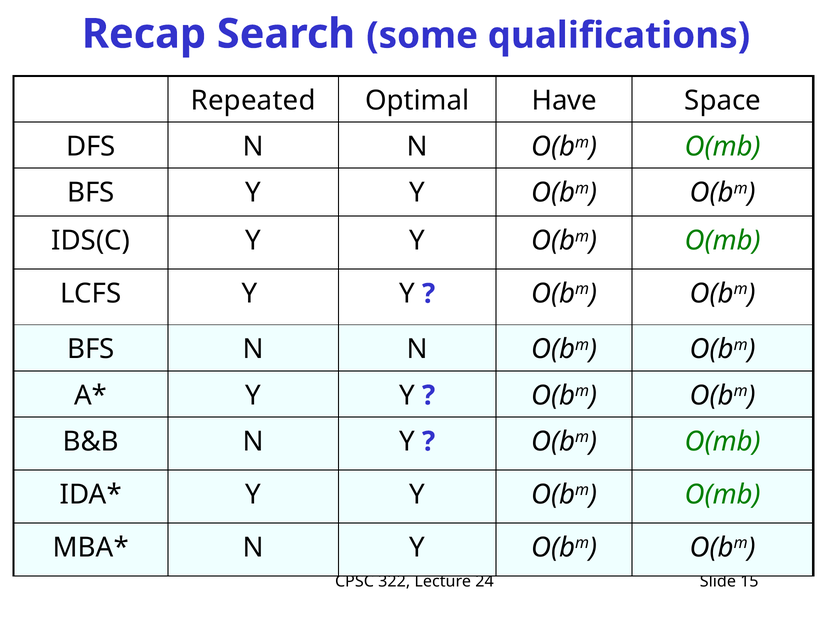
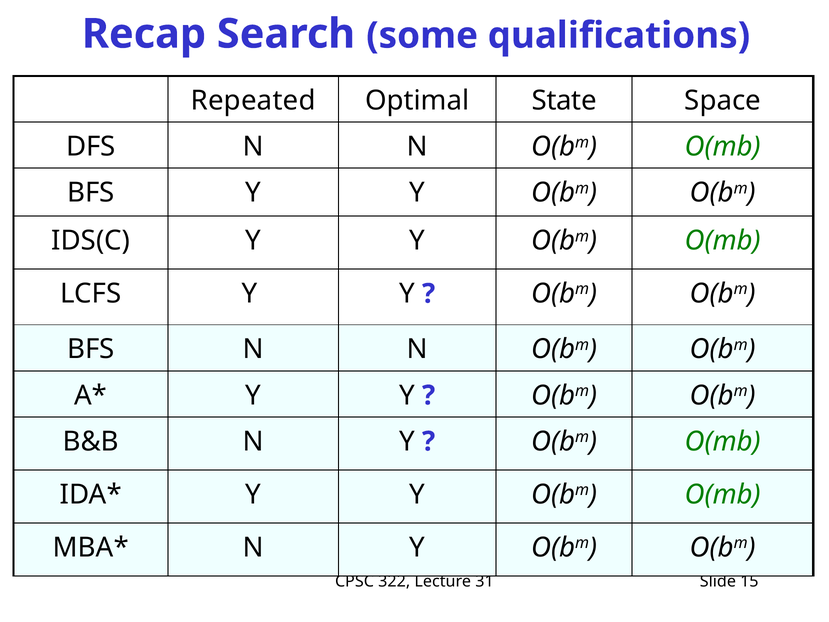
Have: Have -> State
24: 24 -> 31
